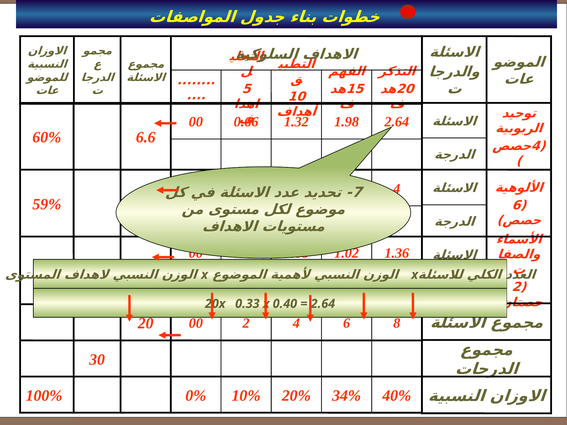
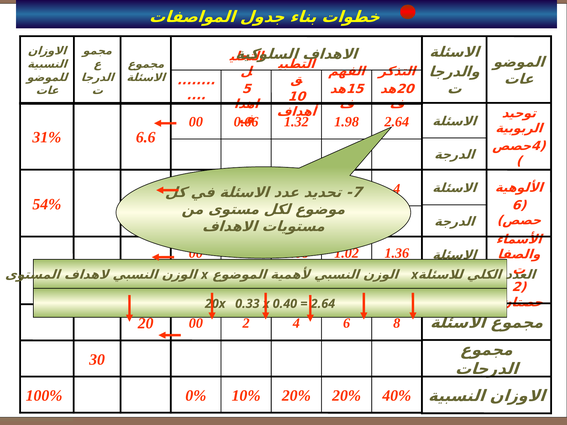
60%: 60% -> 31%
59%: 59% -> 54%
34% at (347, 396): 34% -> 20%
